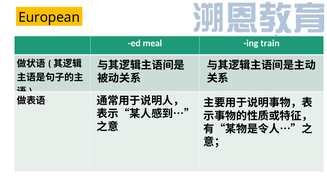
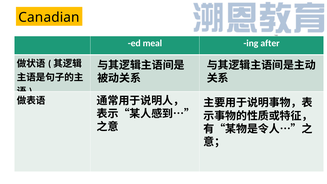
European: European -> Canadian
train: train -> after
